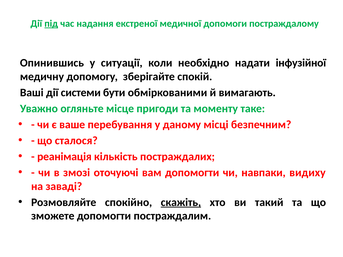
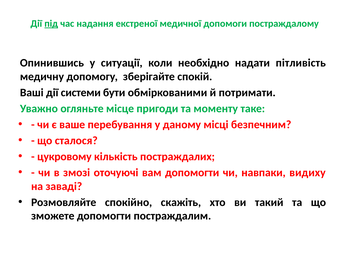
інфузійної: інфузійної -> пітливість
вимагають: вимагають -> потримати
реанімація: реанімація -> цукровому
скажіть underline: present -> none
